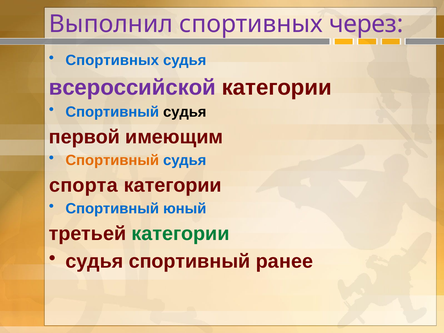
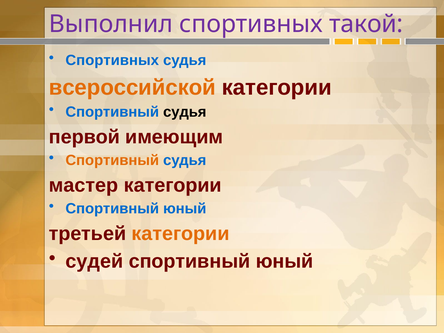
через: через -> такой
всероссийской colour: purple -> orange
спорта: спорта -> мастер
категории at (181, 234) colour: green -> orange
судья at (94, 261): судья -> судей
ранее at (285, 261): ранее -> юный
